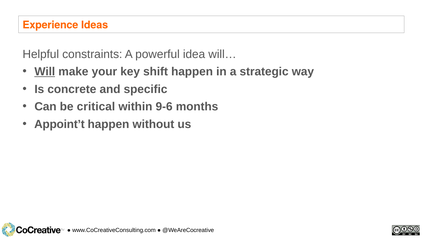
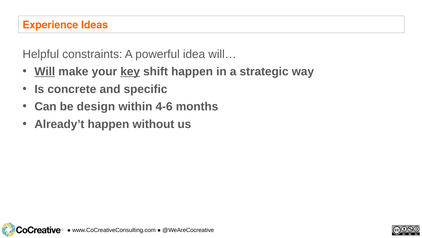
key underline: none -> present
critical: critical -> design
9-6: 9-6 -> 4-6
Appoint’t: Appoint’t -> Already’t
